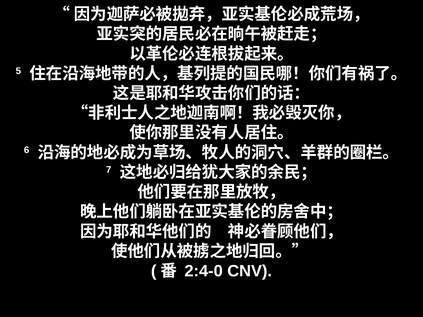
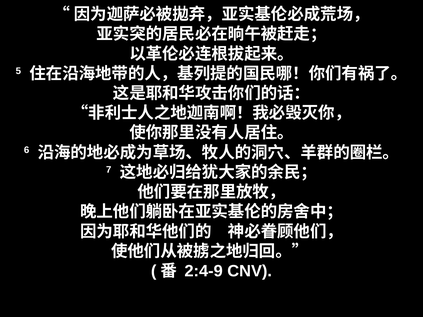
2:4-0: 2:4-0 -> 2:4-9
